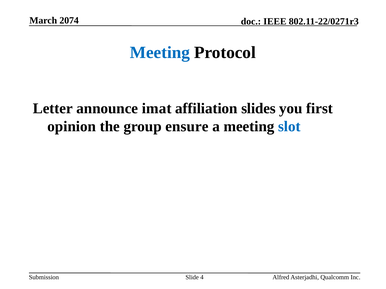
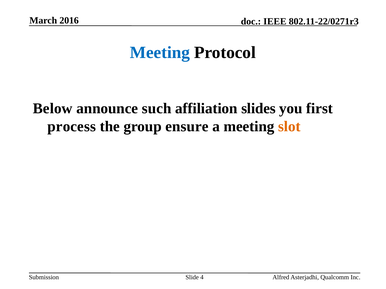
2074: 2074 -> 2016
Letter: Letter -> Below
imat: imat -> such
opinion: opinion -> process
slot colour: blue -> orange
